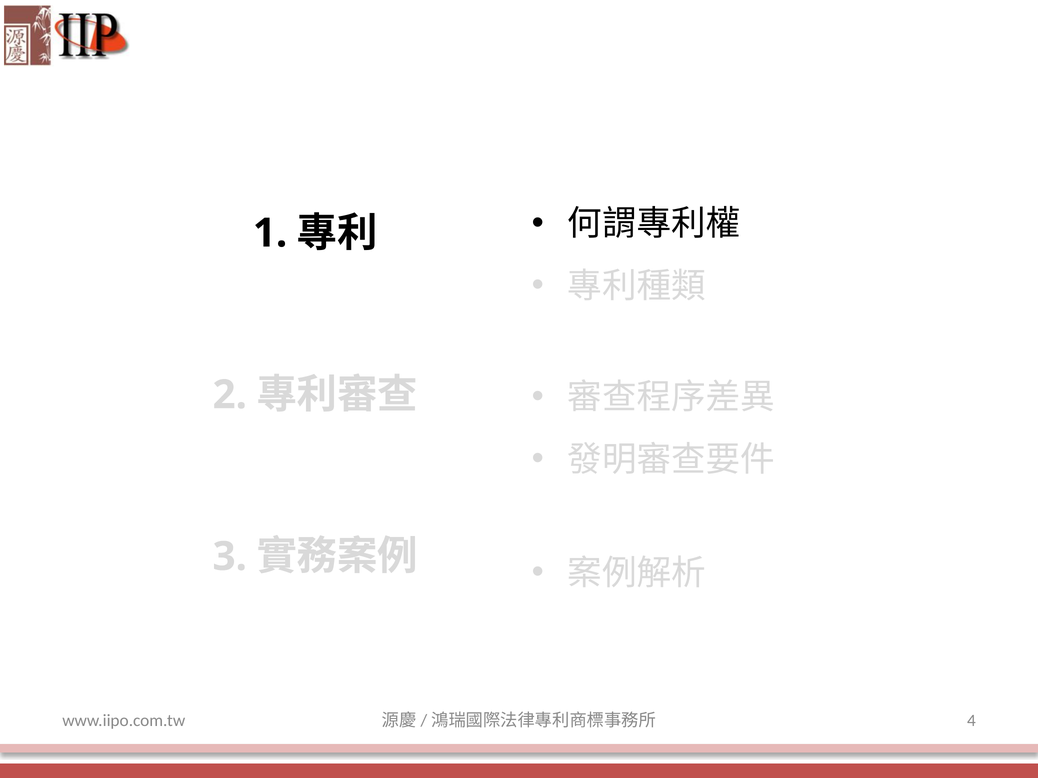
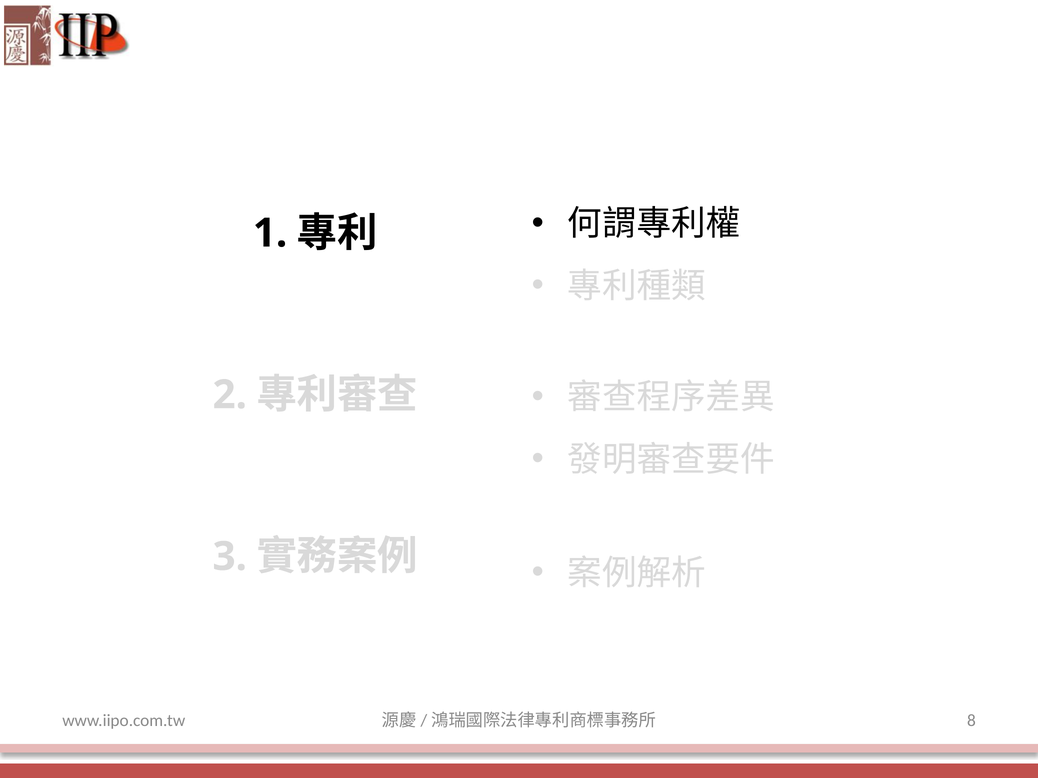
4: 4 -> 8
